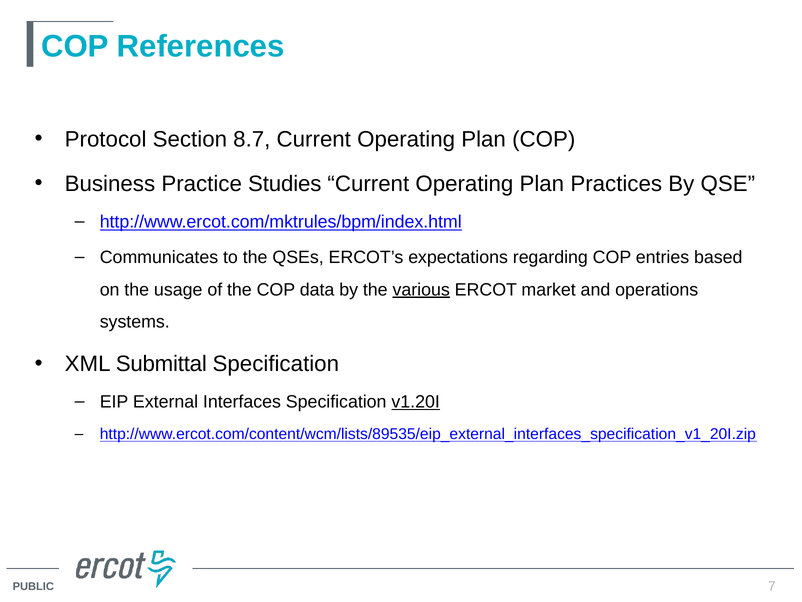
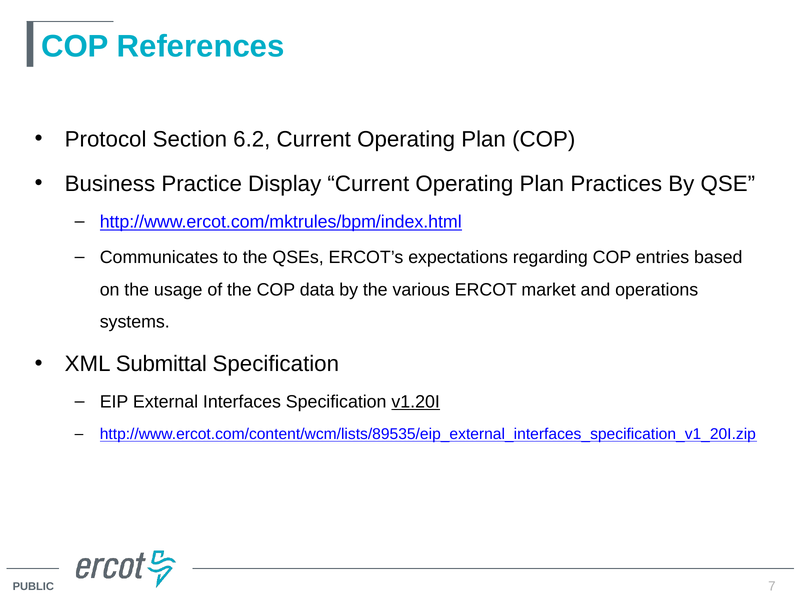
8.7: 8.7 -> 6.2
Studies: Studies -> Display
various underline: present -> none
